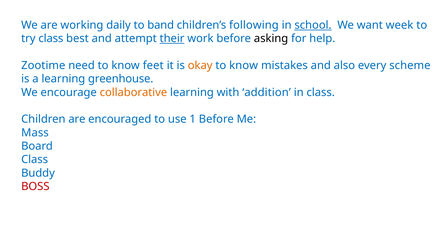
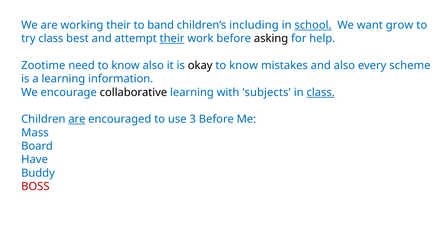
working daily: daily -> their
following: following -> including
week: week -> grow
know feet: feet -> also
okay colour: orange -> black
greenhouse: greenhouse -> information
collaborative colour: orange -> black
addition: addition -> subjects
class at (321, 92) underline: none -> present
are at (77, 119) underline: none -> present
1: 1 -> 3
Class at (35, 160): Class -> Have
